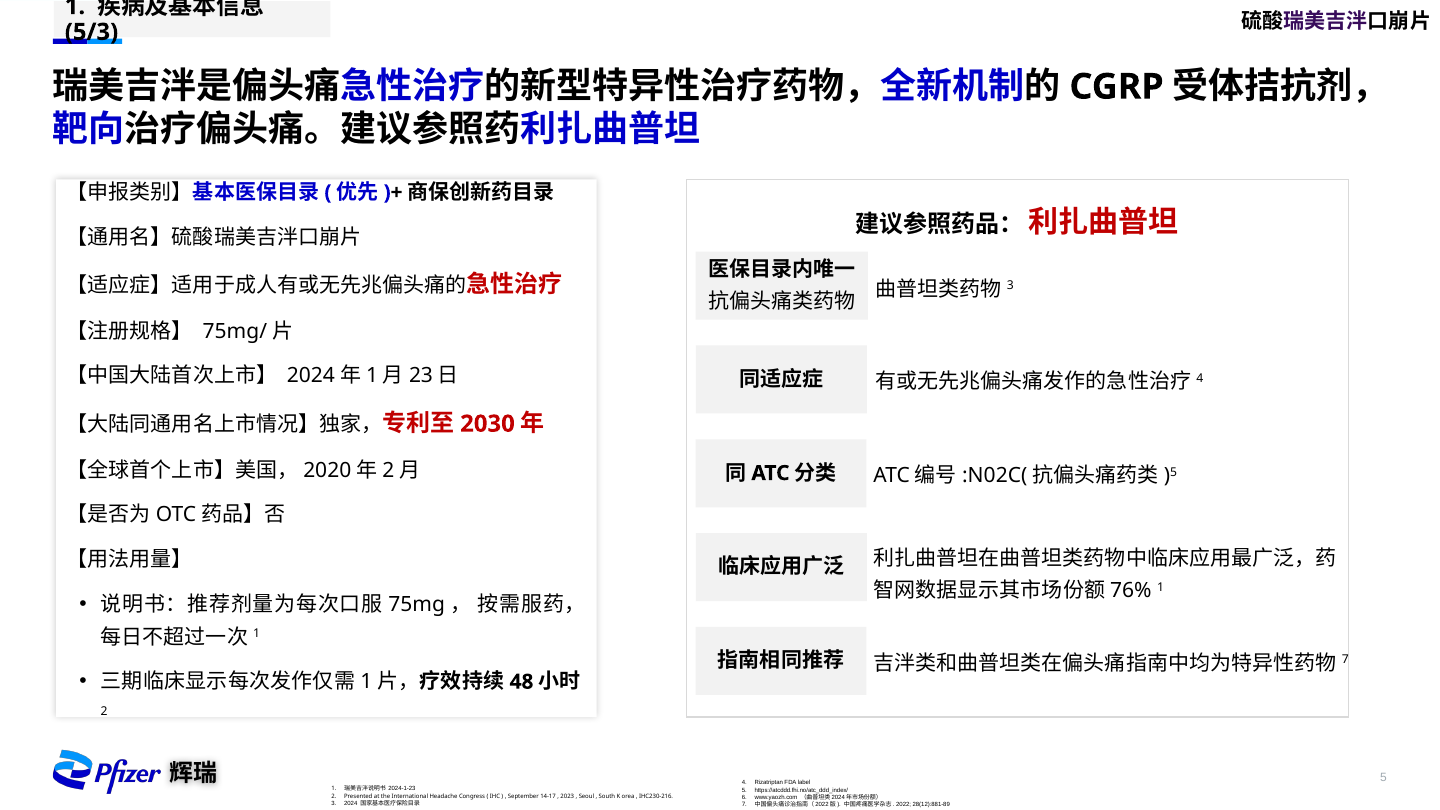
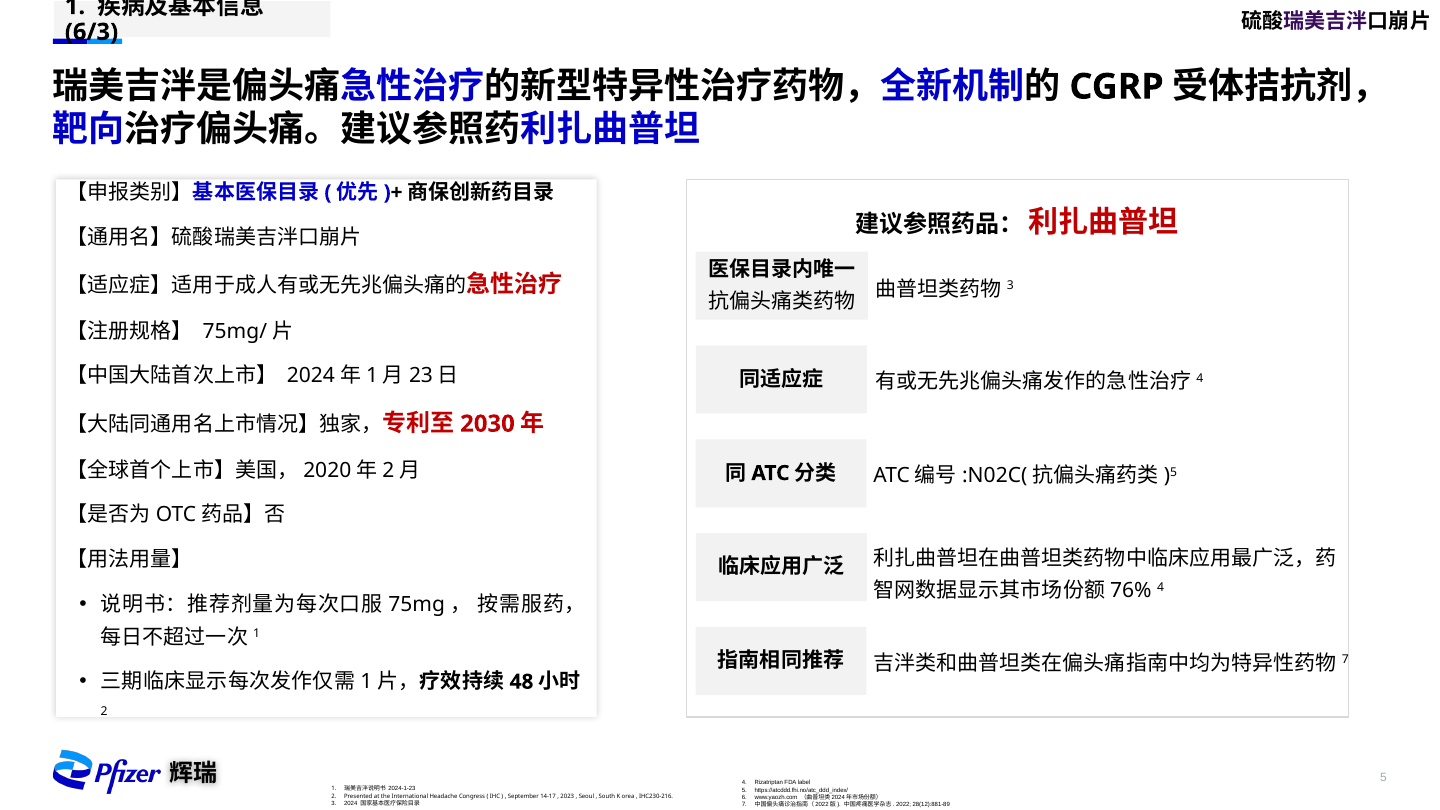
5/3: 5/3 -> 6/3
1 at (1161, 587): 1 -> 4
